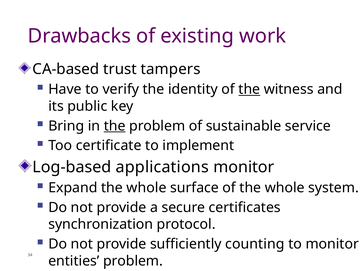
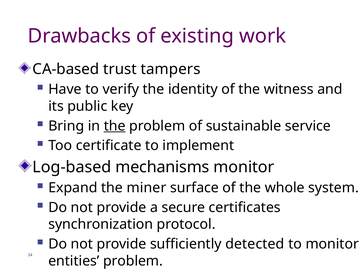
the at (249, 89) underline: present -> none
applications: applications -> mechanisms
Expand the whole: whole -> miner
counting: counting -> detected
